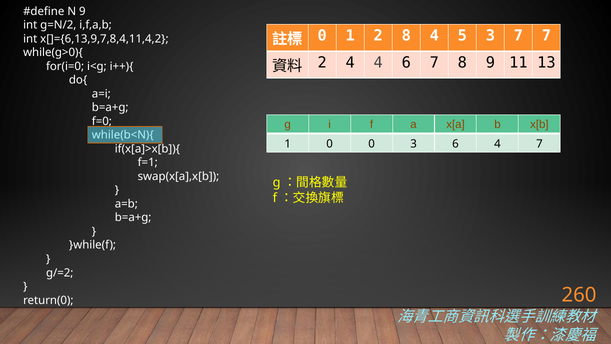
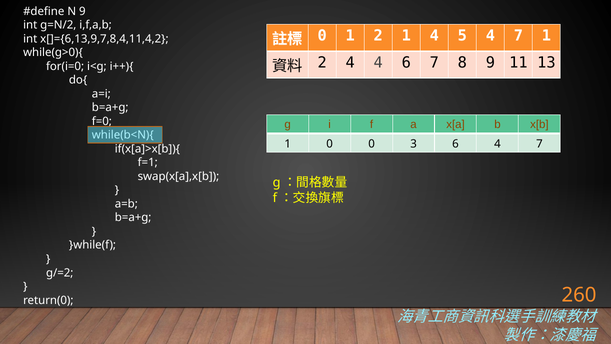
2 8: 8 -> 1
5 3: 3 -> 4
7 7: 7 -> 1
